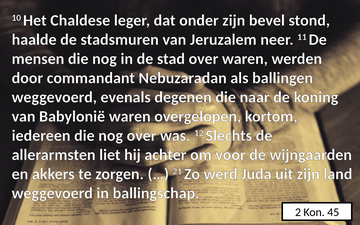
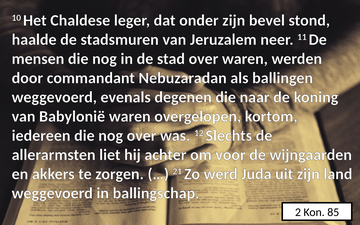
45: 45 -> 85
